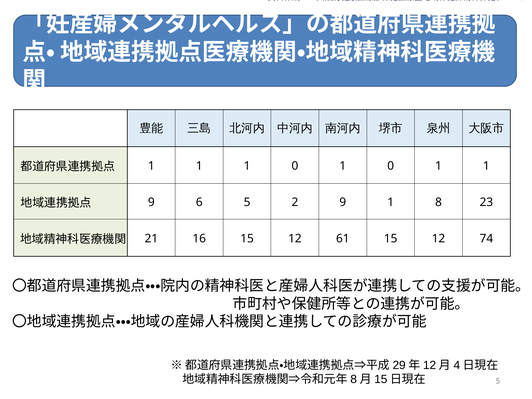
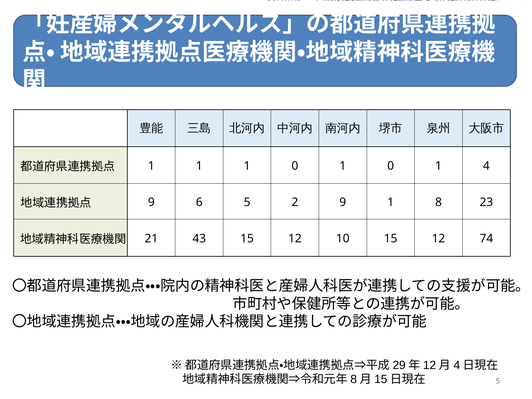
0 1 1: 1 -> 4
16: 16 -> 43
61: 61 -> 10
